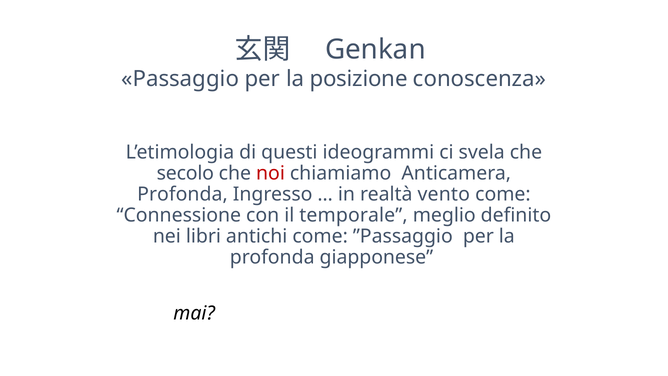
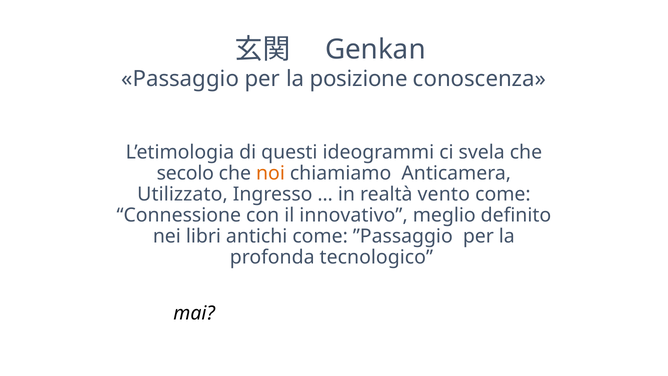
noi colour: red -> orange
Profonda at (182, 194): Profonda -> Utilizzato
temporale: temporale -> innovativo
giapponese: giapponese -> tecnologico
